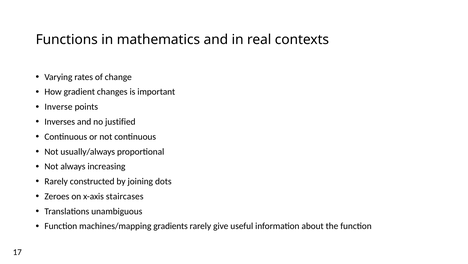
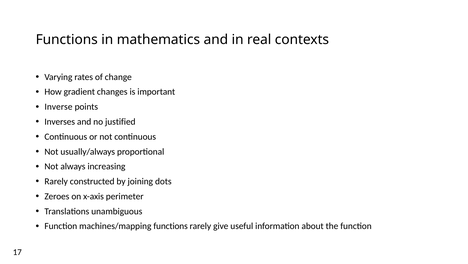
staircases: staircases -> perimeter
machines/mapping gradients: gradients -> functions
